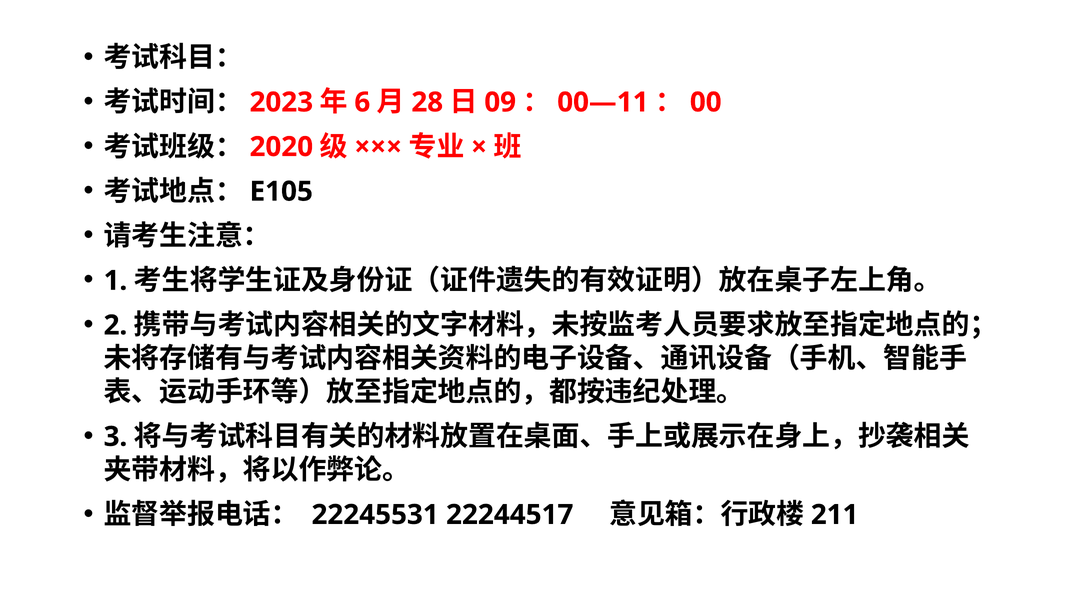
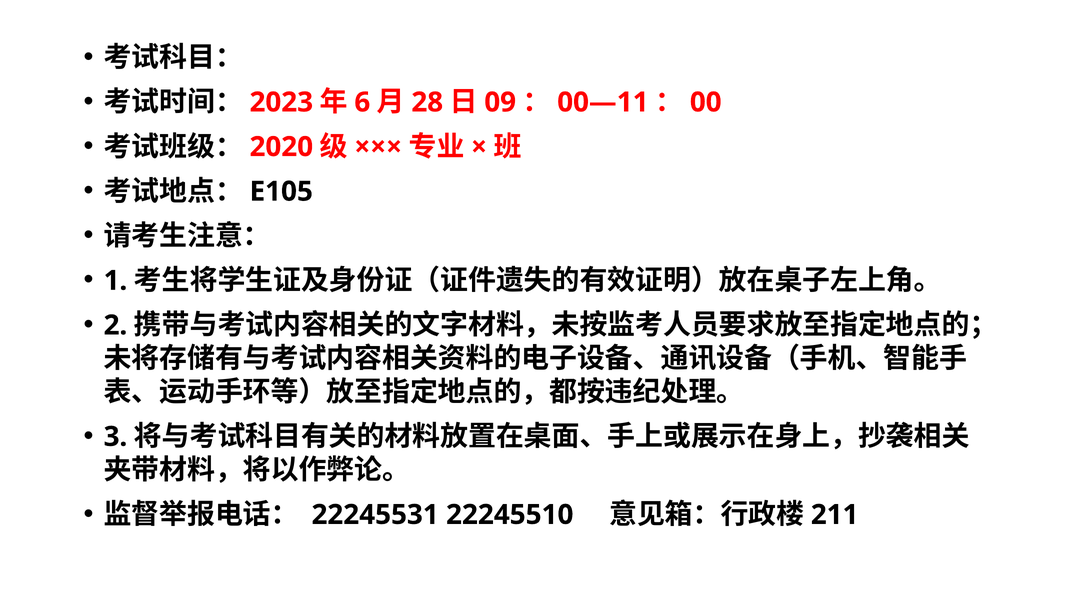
22244517: 22244517 -> 22245510
